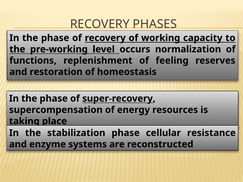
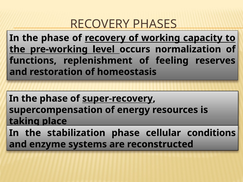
resistance: resistance -> conditions
